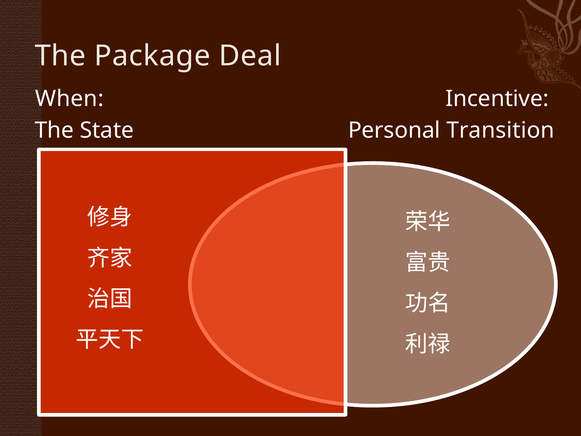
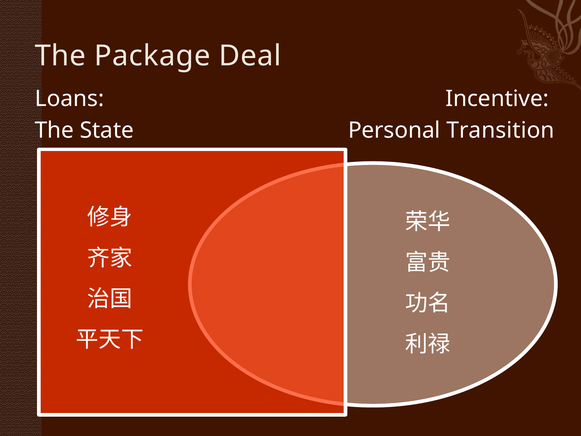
When: When -> Loans
